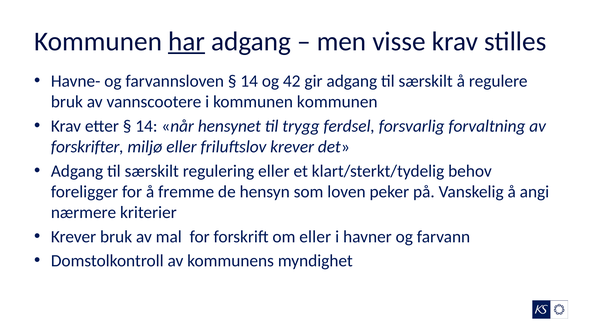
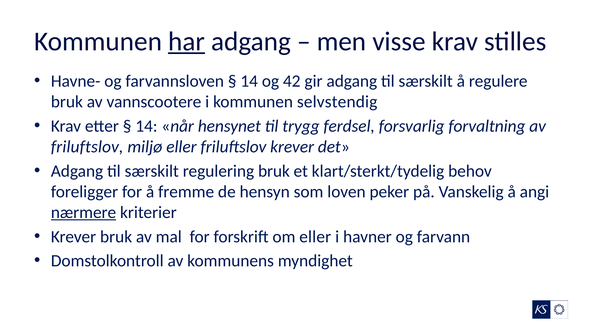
kommunen kommunen: kommunen -> selvstendig
forskrifter at (87, 147): forskrifter -> friluftslov
regulering eller: eller -> bruk
nærmere underline: none -> present
